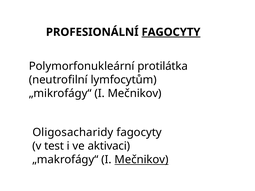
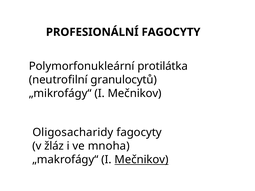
FAGOCYTY at (171, 32) underline: present -> none
lymfocytům: lymfocytům -> granulocytů
test: test -> žláz
aktivaci: aktivaci -> mnoha
